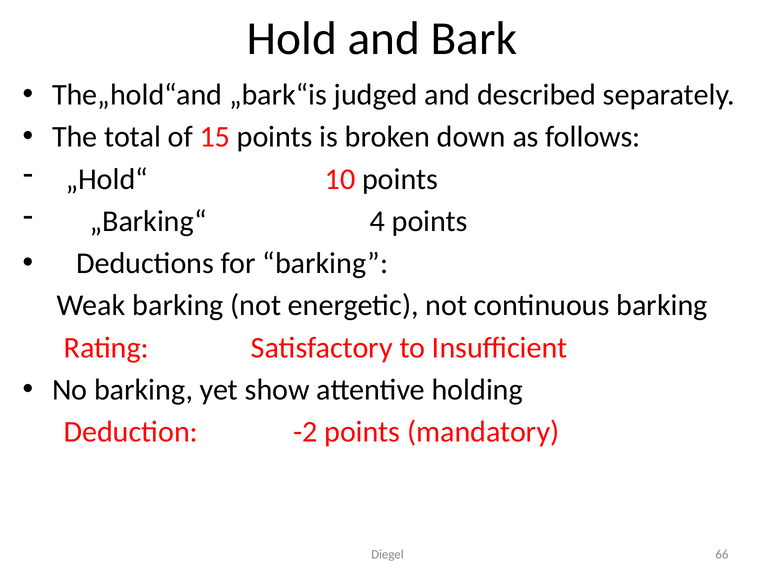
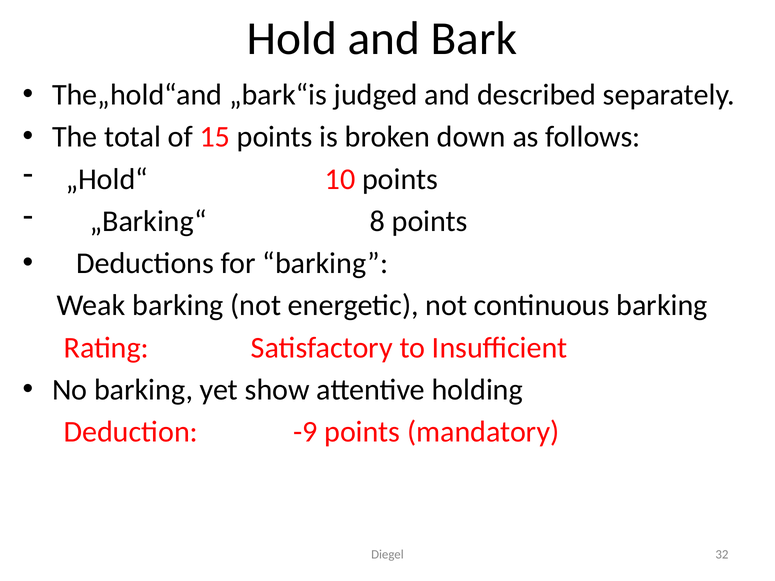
4: 4 -> 8
-2: -2 -> -9
66: 66 -> 32
